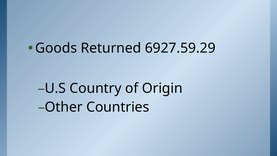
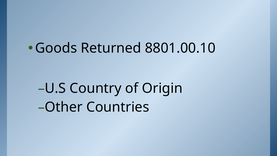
6927.59.29: 6927.59.29 -> 8801.00.10
